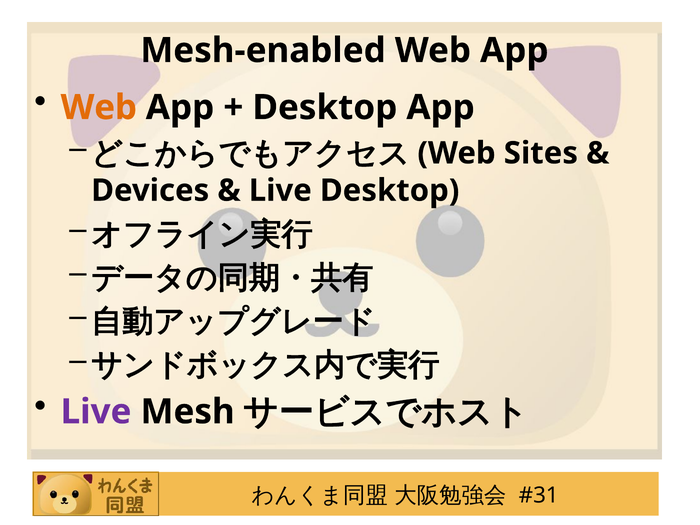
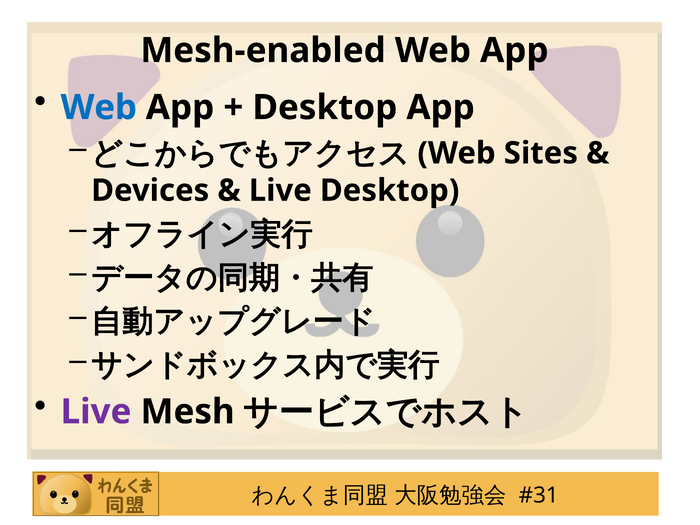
Web at (99, 108) colour: orange -> blue
